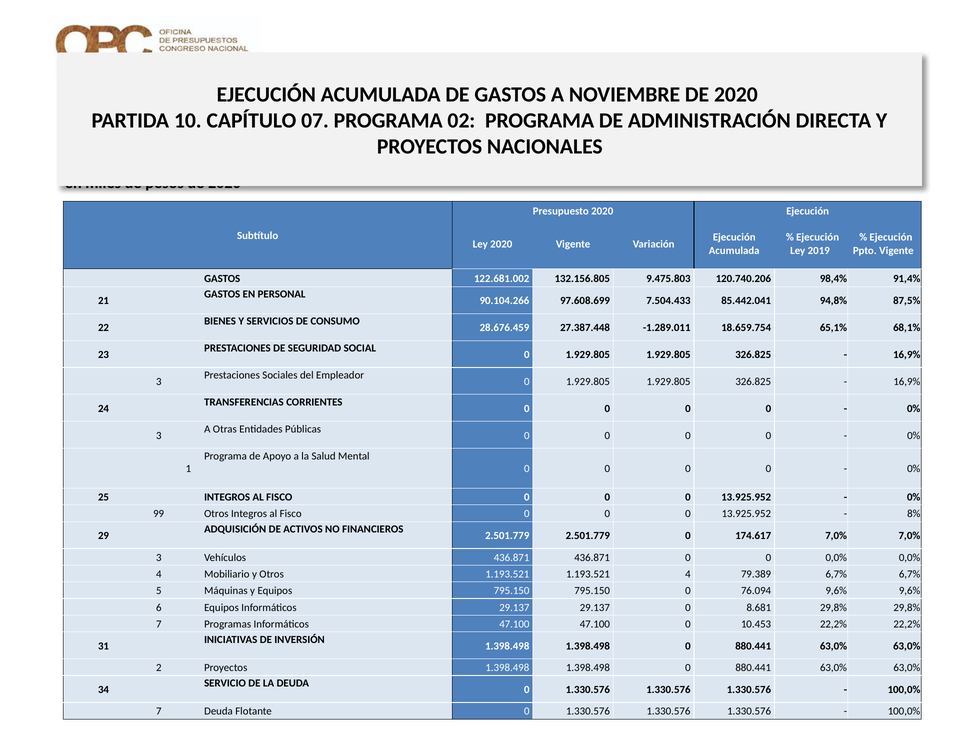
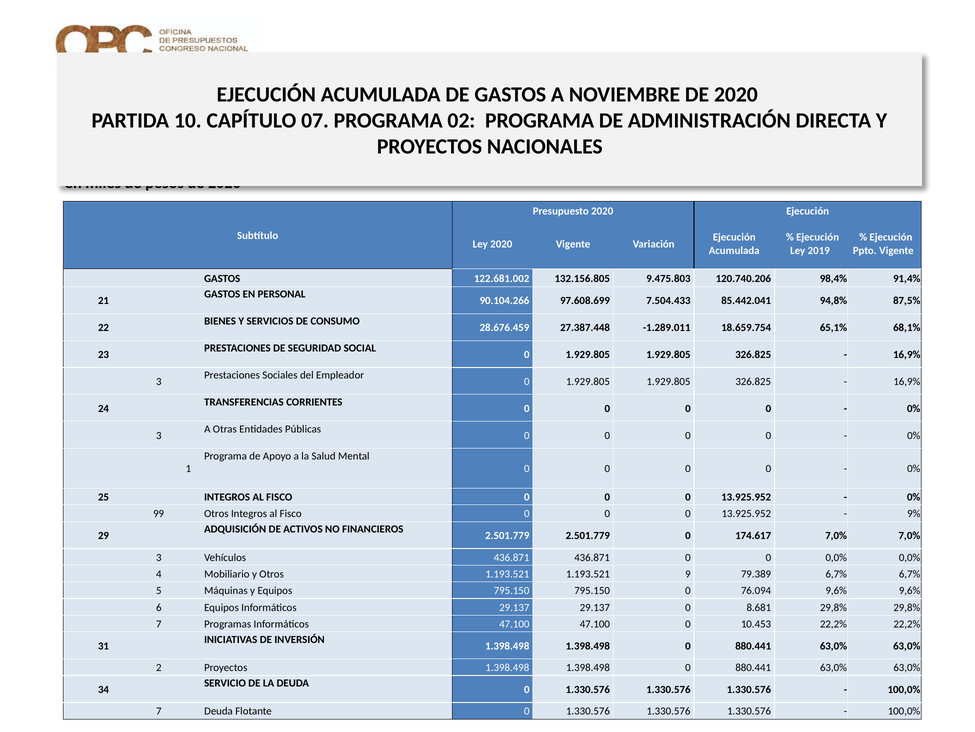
8%: 8% -> 9%
1.193.521 4: 4 -> 9
